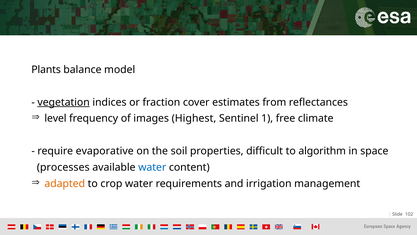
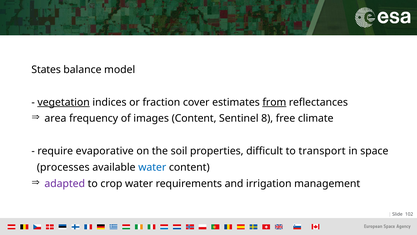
Plants: Plants -> States
from underline: none -> present
level: level -> area
images Highest: Highest -> Content
1: 1 -> 8
algorithm: algorithm -> transport
adapted colour: orange -> purple
